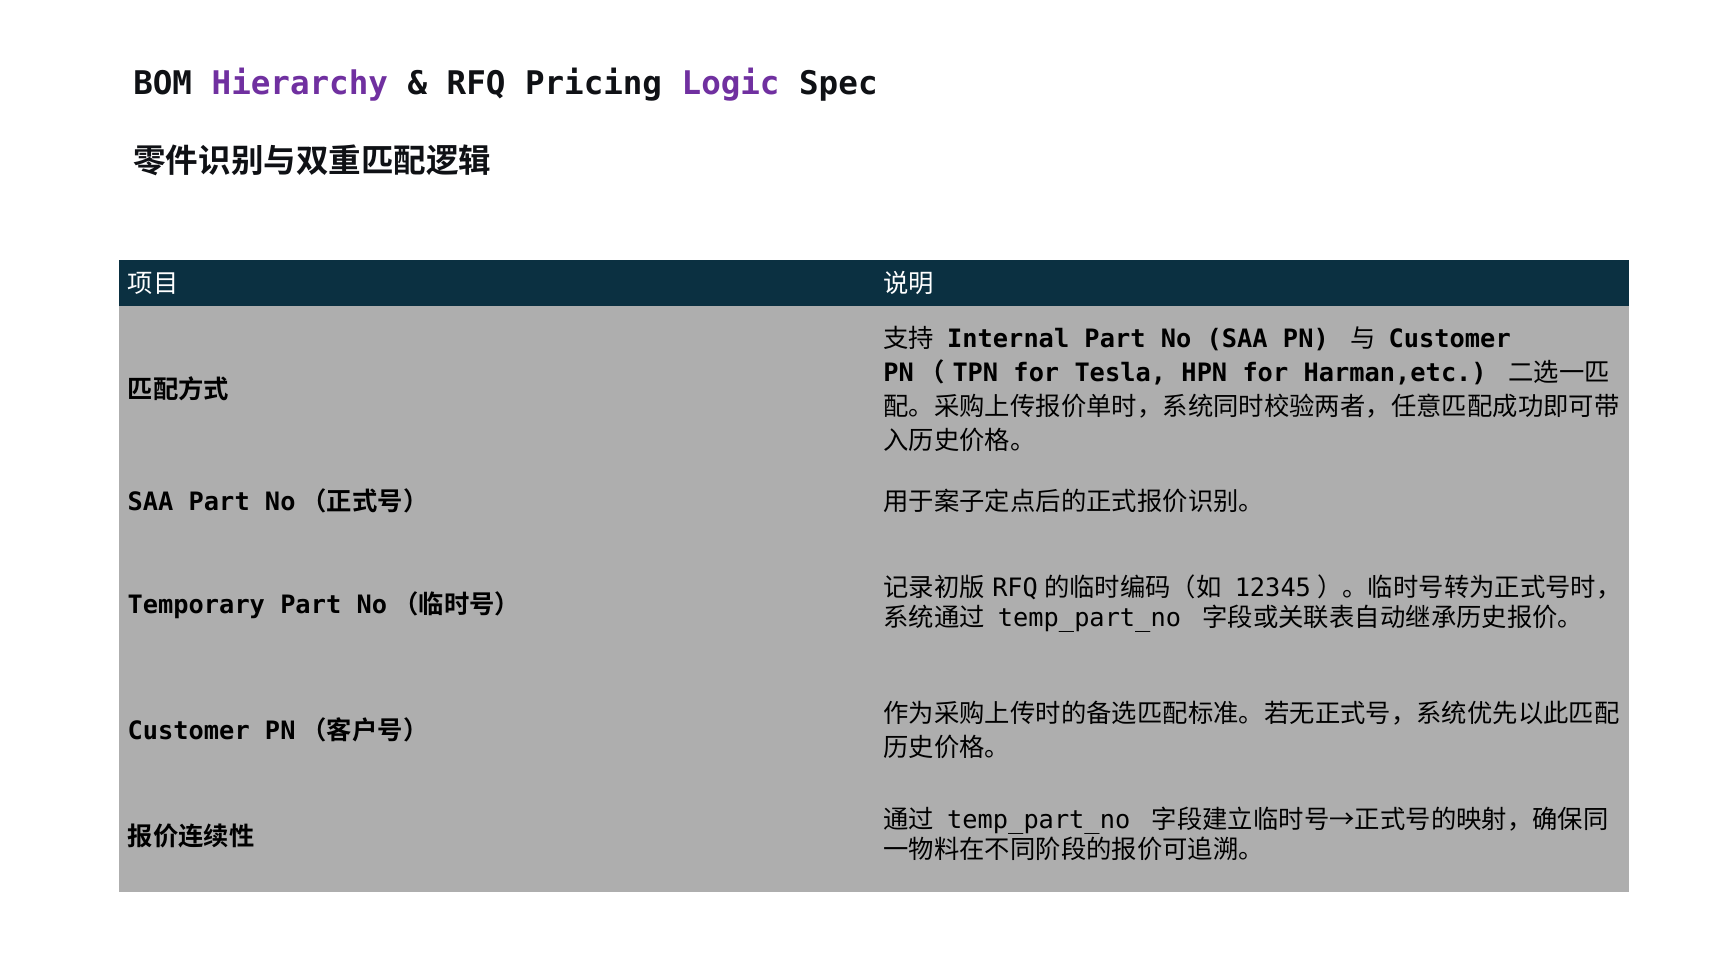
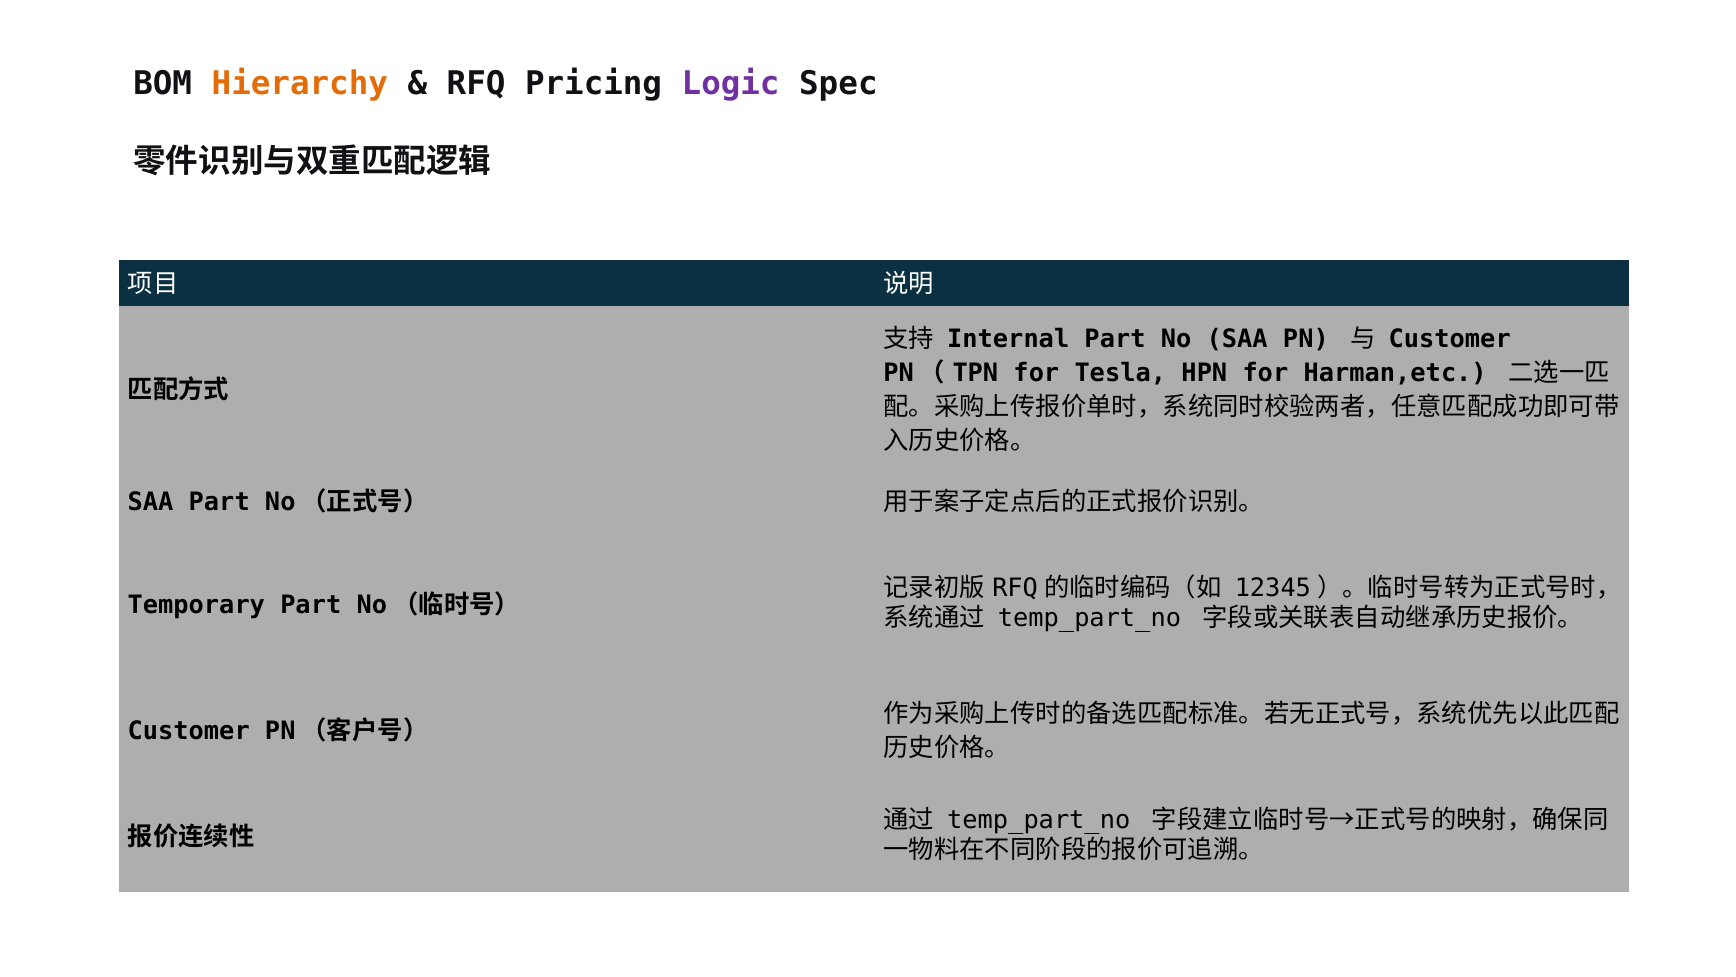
Hierarchy colour: purple -> orange
